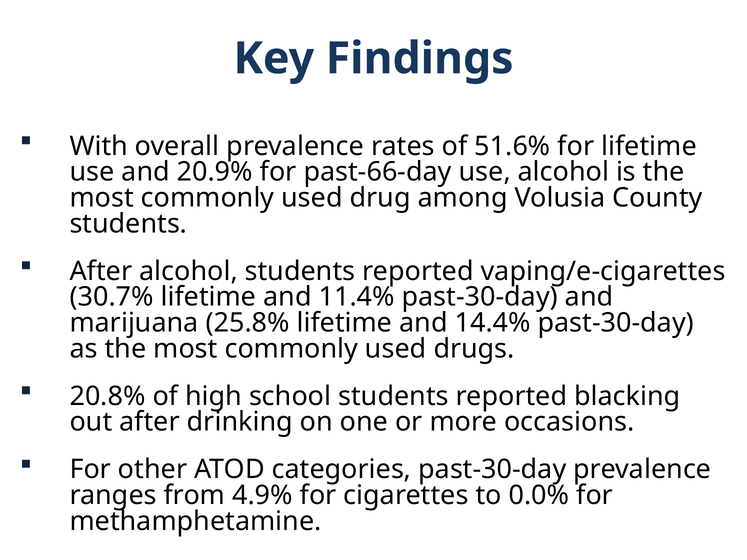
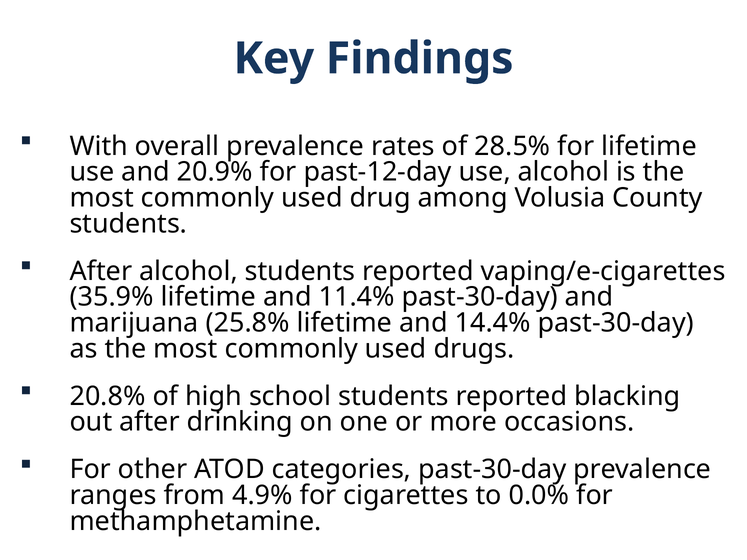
51.6%: 51.6% -> 28.5%
past-66-day: past-66-day -> past-12-day
30.7%: 30.7% -> 35.9%
